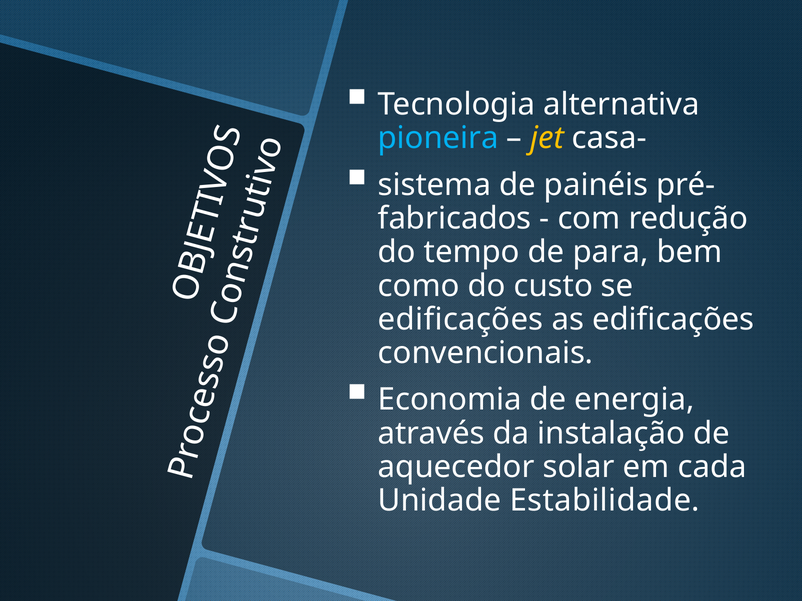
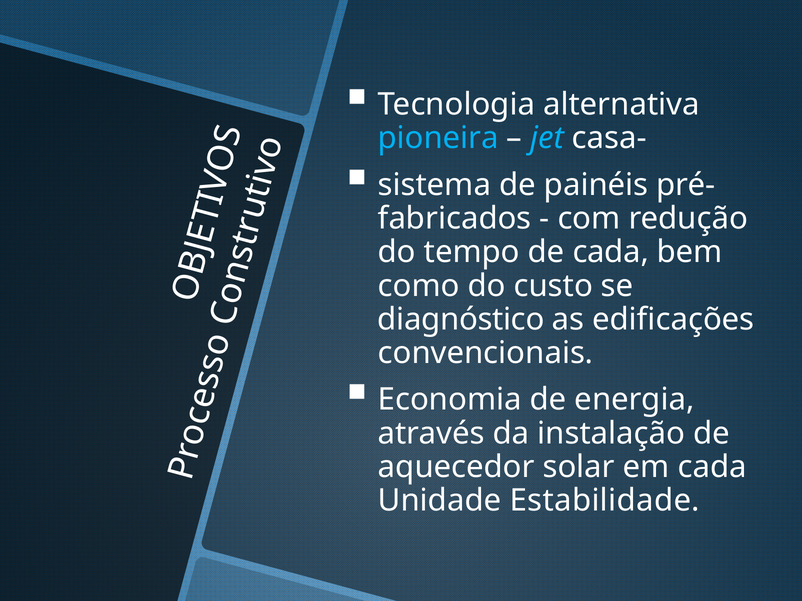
jet colour: yellow -> light blue
de para: para -> cada
edificações at (461, 320): edificações -> diagnóstico
